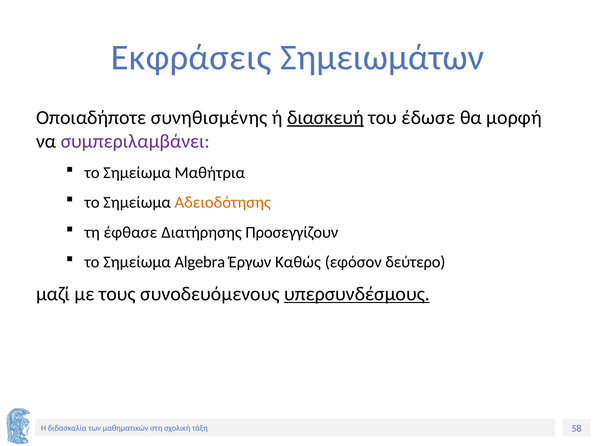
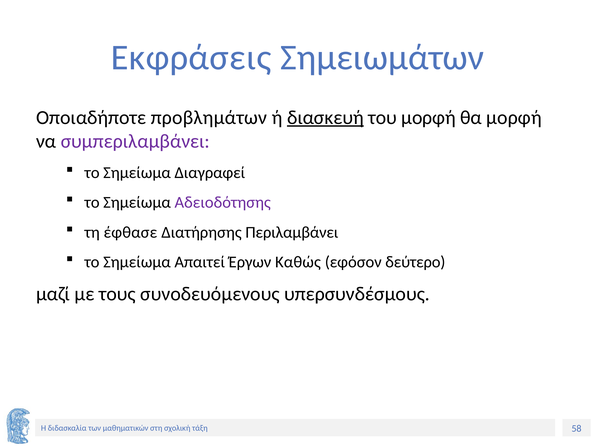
συνηθισμένης: συνηθισμένης -> προβλημάτων
του έδωσε: έδωσε -> μορφή
Μαθήτρια: Μαθήτρια -> Διαγραφεί
Αδειοδότησης colour: orange -> purple
Προσεγγίζουν: Προσεγγίζουν -> Περιλαμβάνει
Algebra: Algebra -> Απαιτεί
υπερσυνδέσμους underline: present -> none
